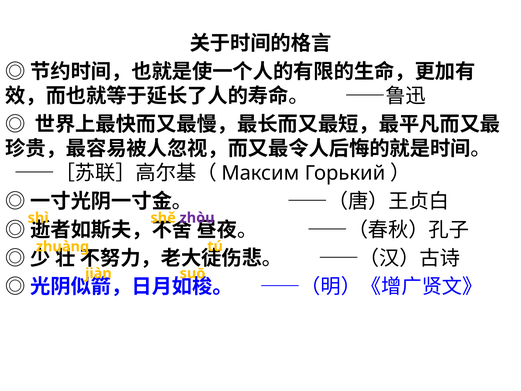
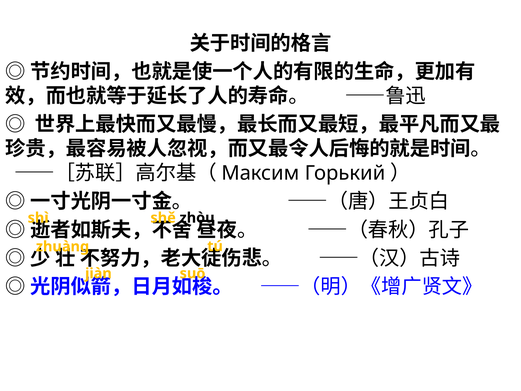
zhòu colour: purple -> black
